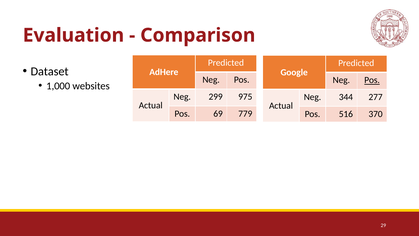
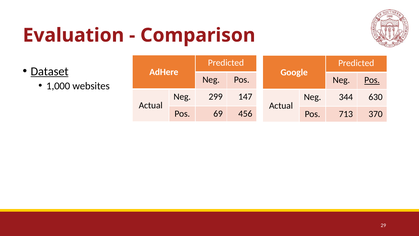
Dataset underline: none -> present
975: 975 -> 147
277: 277 -> 630
779: 779 -> 456
516: 516 -> 713
